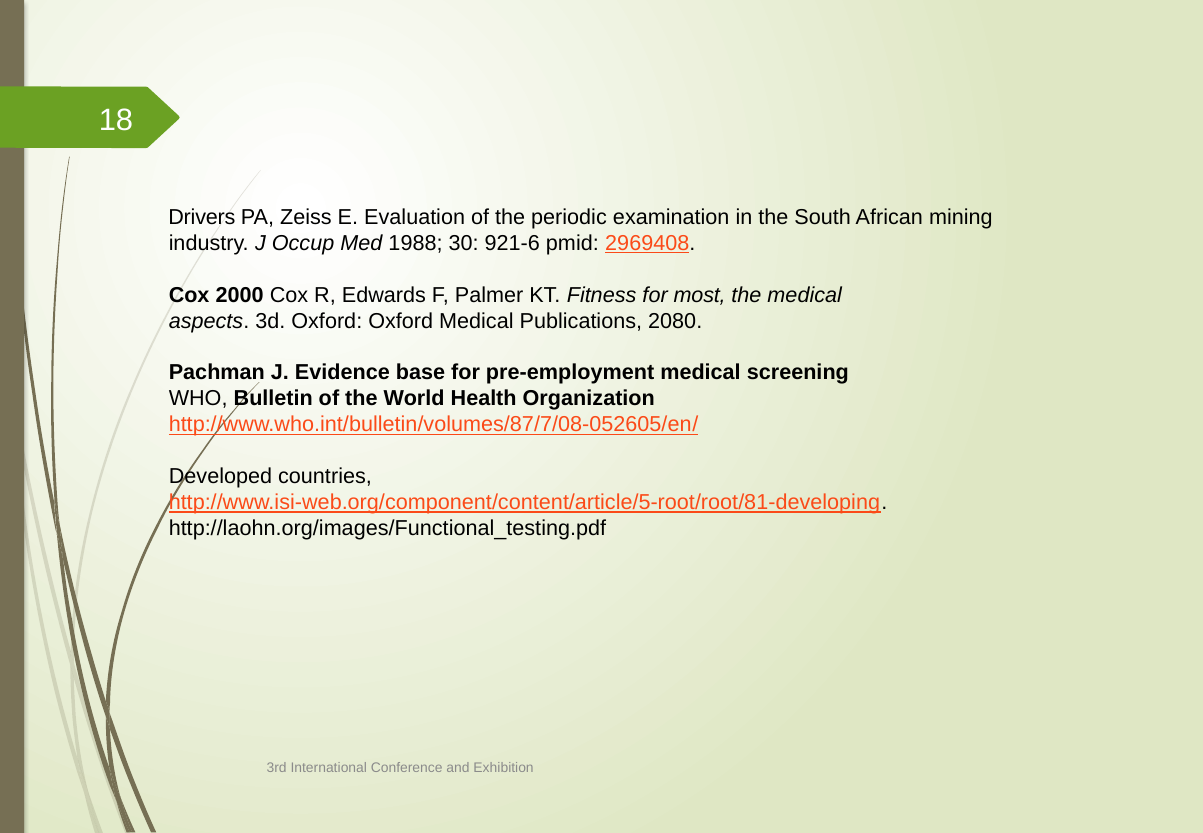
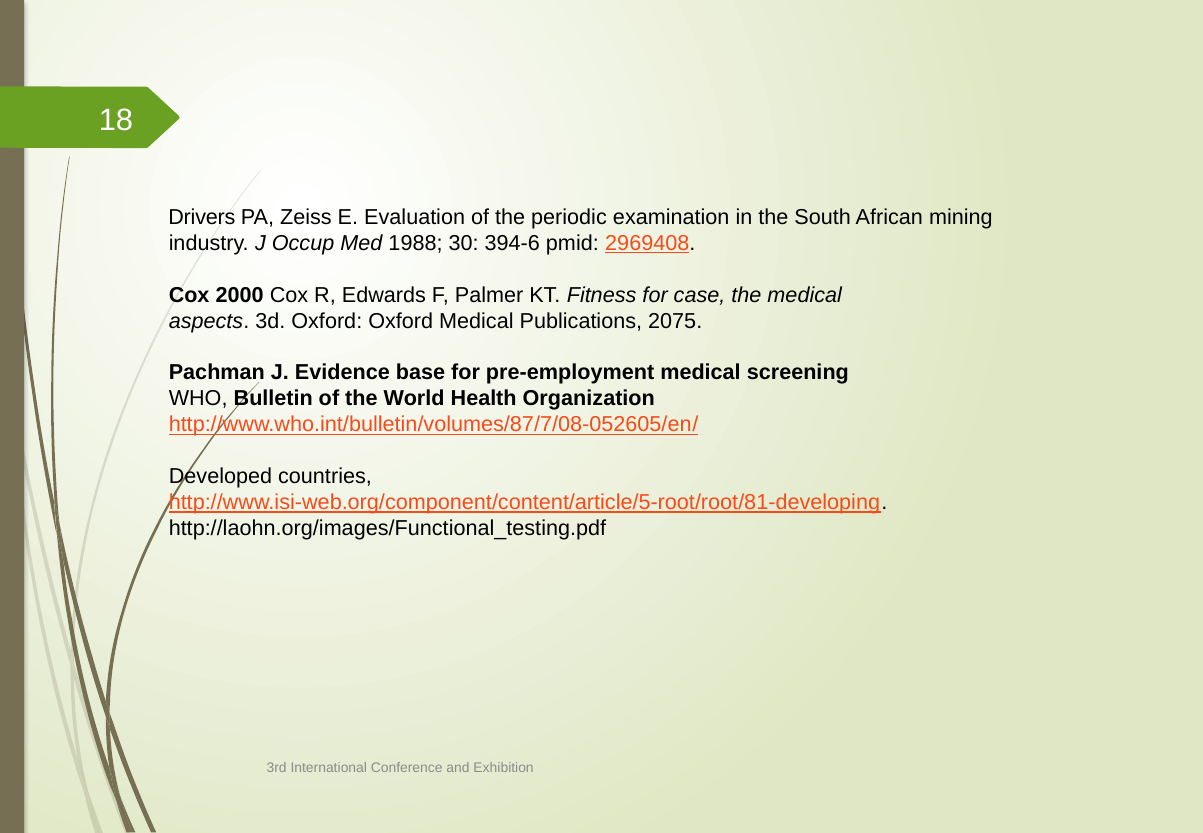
921-6: 921-6 -> 394-6
most: most -> case
2080: 2080 -> 2075
